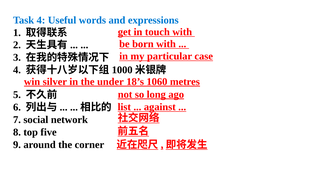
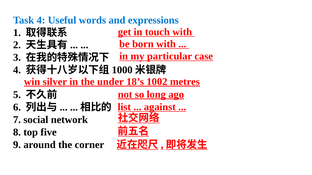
1060: 1060 -> 1002
